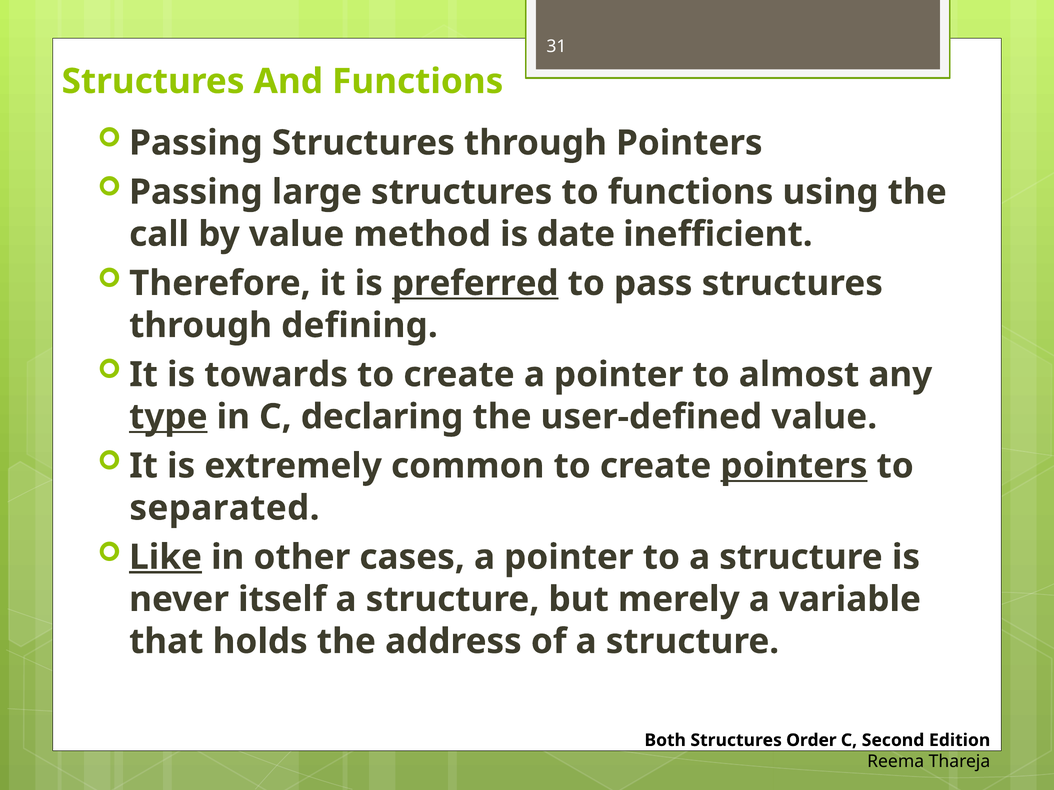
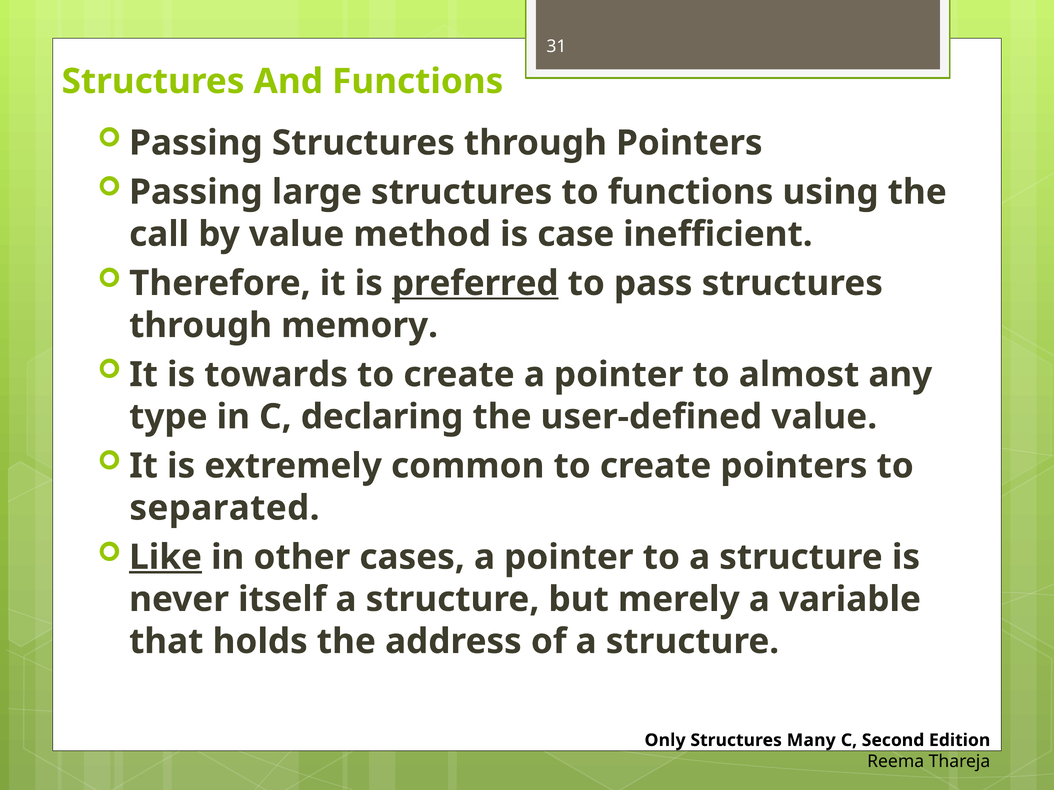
date: date -> case
defining: defining -> memory
type underline: present -> none
pointers at (794, 466) underline: present -> none
Both: Both -> Only
Order: Order -> Many
